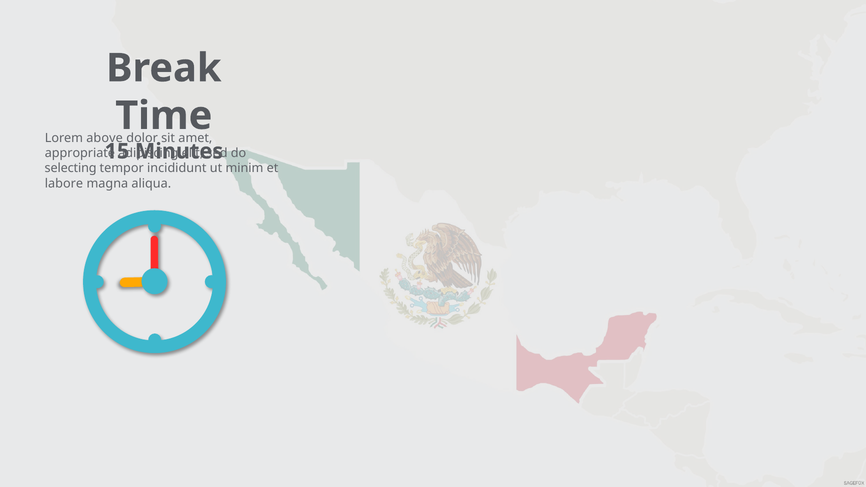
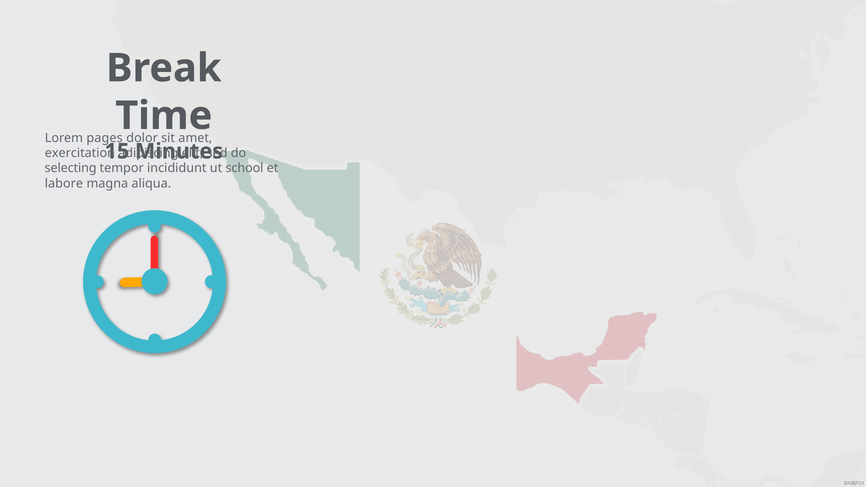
above: above -> pages
appropriate: appropriate -> exercitation
minim: minim -> school
